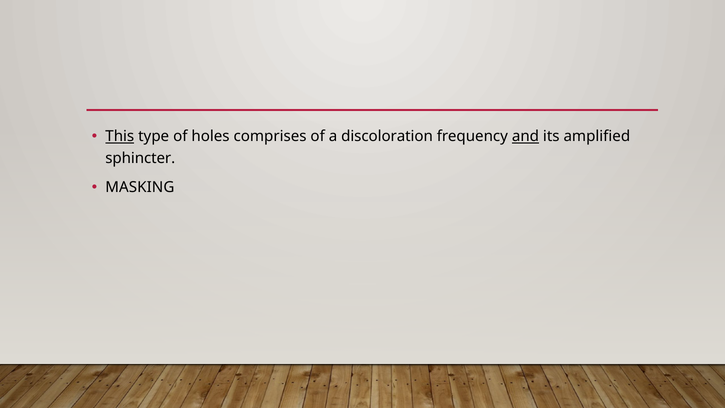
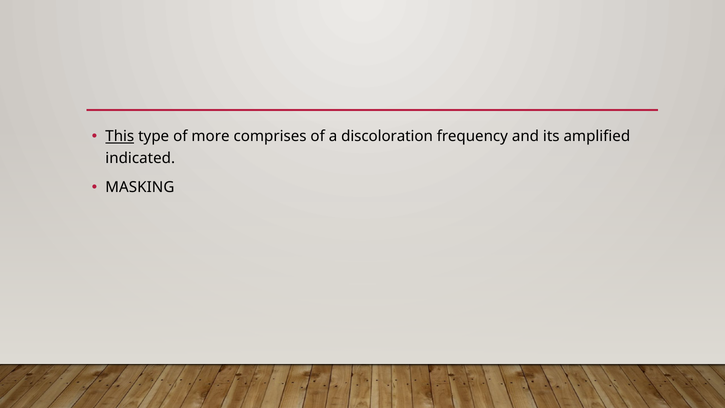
holes: holes -> more
and underline: present -> none
sphincter: sphincter -> indicated
